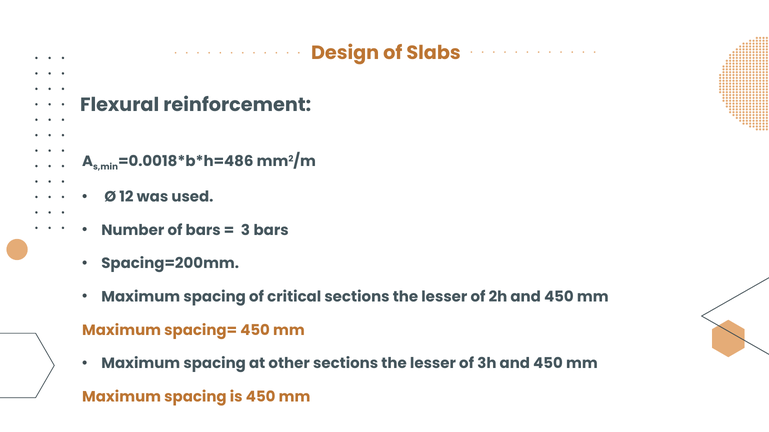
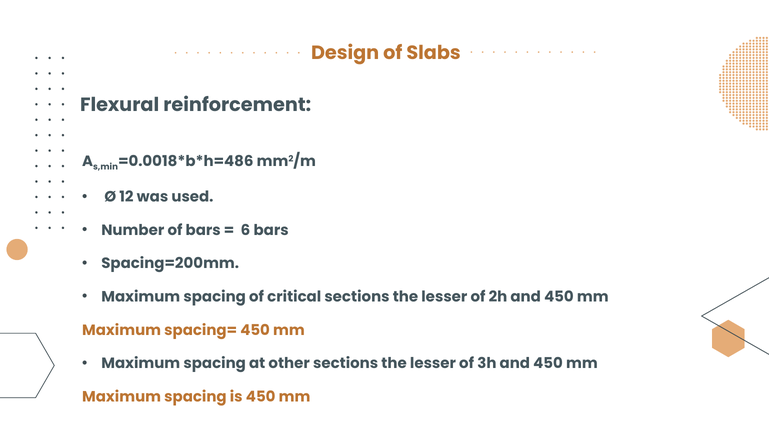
3: 3 -> 6
